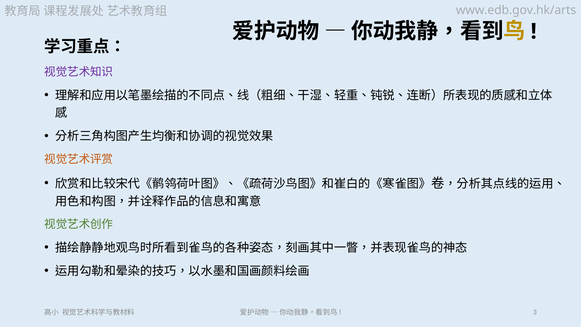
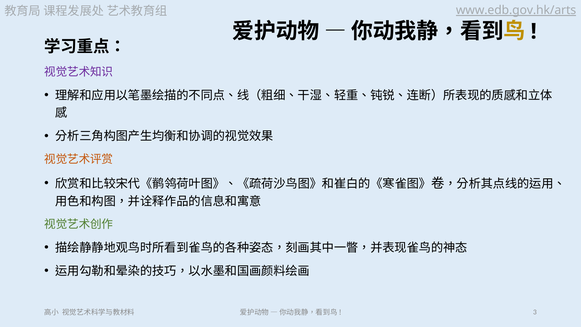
www.edb.gov.hk/arts underline: none -> present
